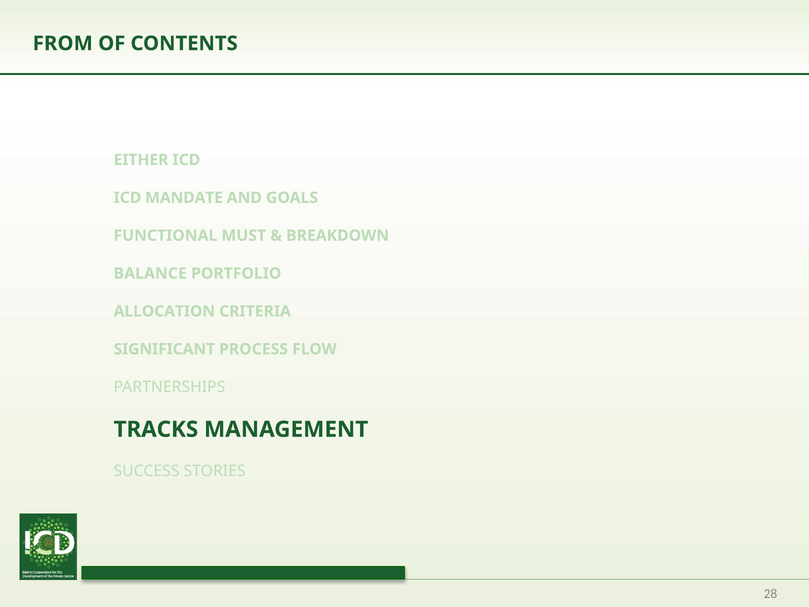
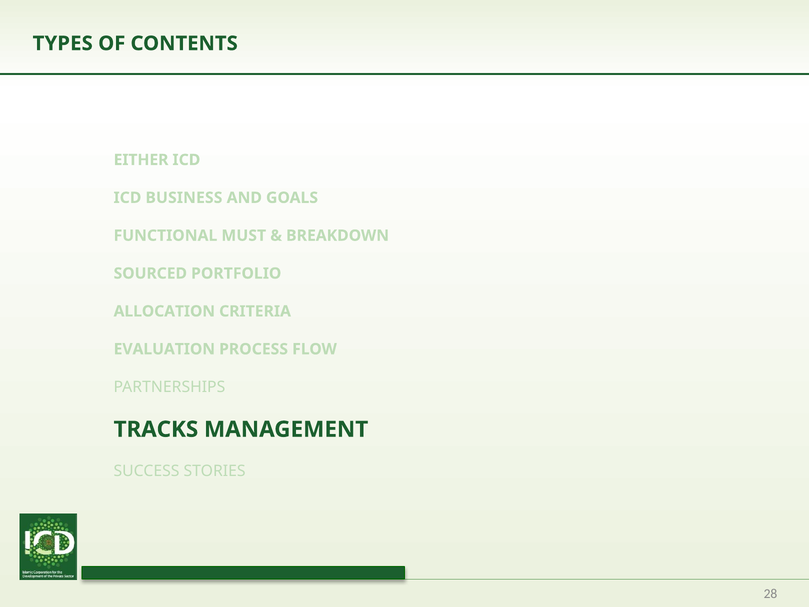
FROM: FROM -> TYPES
MANDATE: MANDATE -> BUSINESS
BALANCE: BALANCE -> SOURCED
SIGNIFICANT: SIGNIFICANT -> EVALUATION
